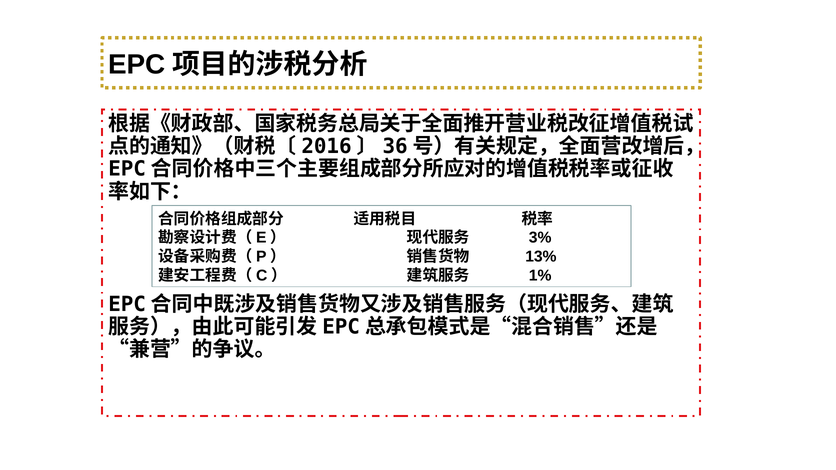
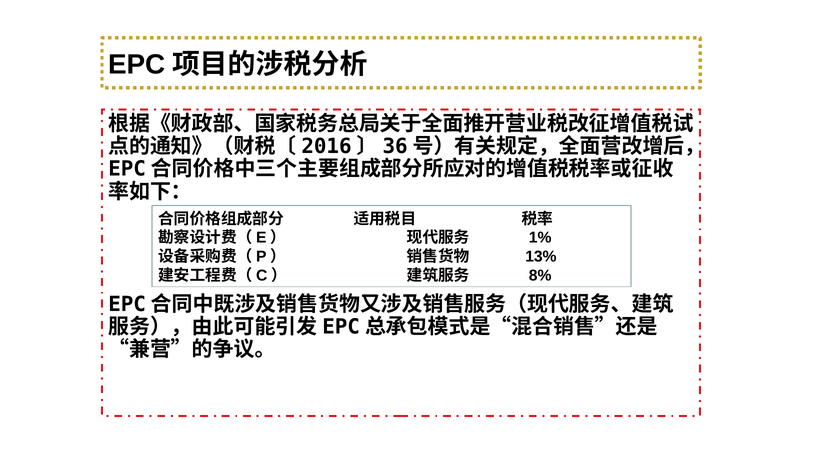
3%: 3% -> 1%
1%: 1% -> 8%
